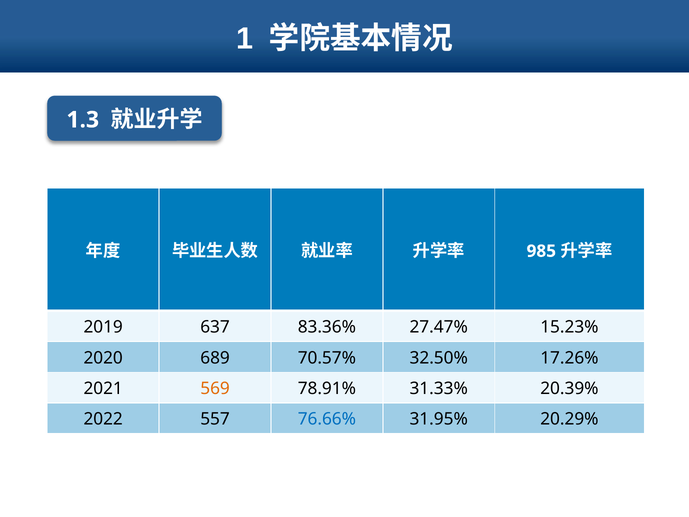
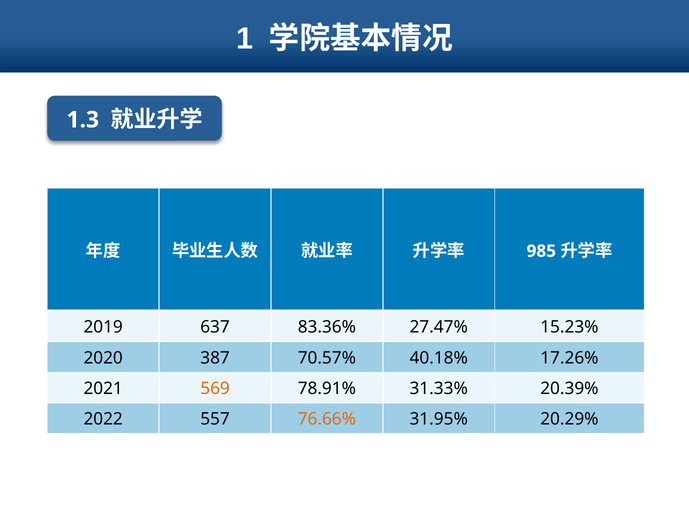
689: 689 -> 387
32.50%: 32.50% -> 40.18%
76.66% colour: blue -> orange
